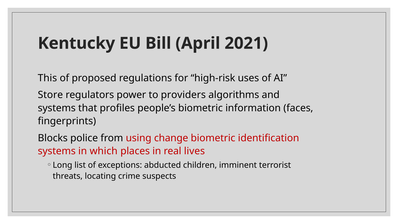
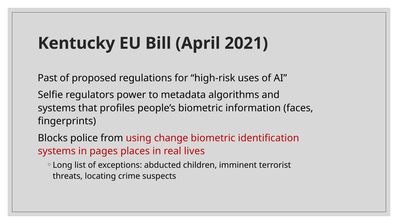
This: This -> Past
Store: Store -> Selfie
providers: providers -> metadata
which: which -> pages
